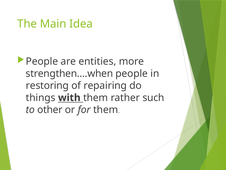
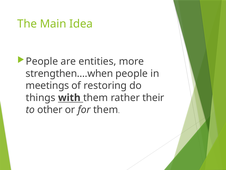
restoring: restoring -> meetings
repairing: repairing -> restoring
such: such -> their
